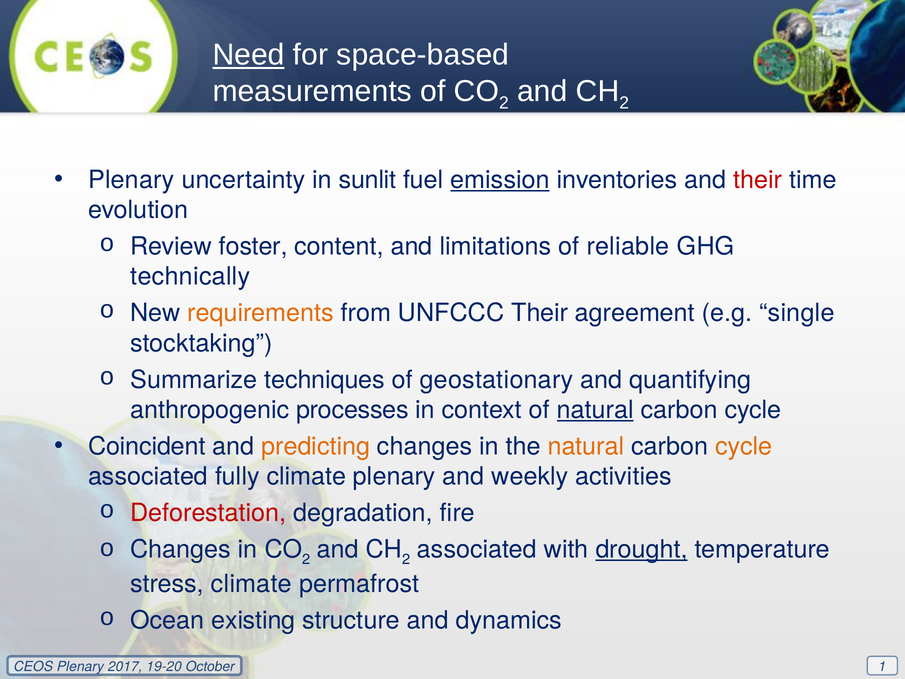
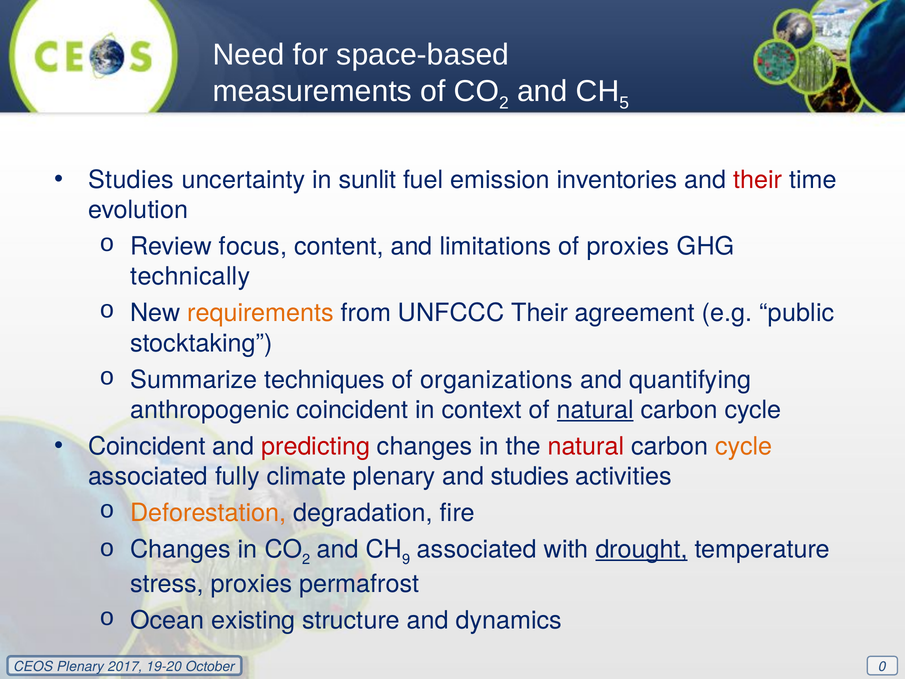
Need underline: present -> none
2 at (624, 103): 2 -> 5
Plenary at (131, 180): Plenary -> Studies
emission underline: present -> none
foster: foster -> focus
of reliable: reliable -> proxies
single: single -> public
geostationary: geostationary -> organizations
anthropogenic processes: processes -> coincident
predicting colour: orange -> red
natural at (586, 446) colour: orange -> red
and weekly: weekly -> studies
Deforestation colour: red -> orange
2 at (406, 559): 2 -> 9
stress climate: climate -> proxies
1: 1 -> 0
